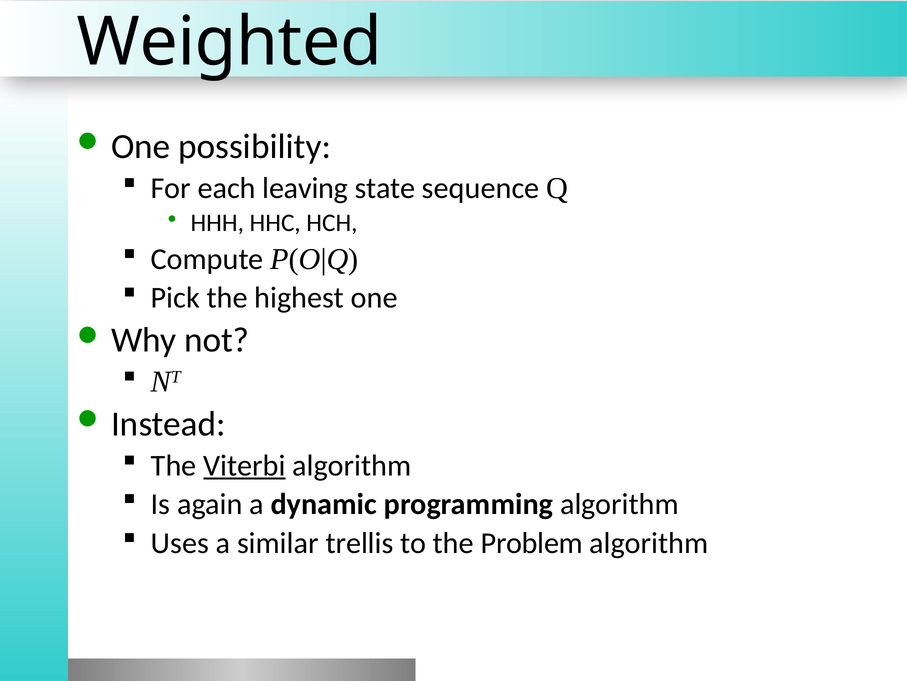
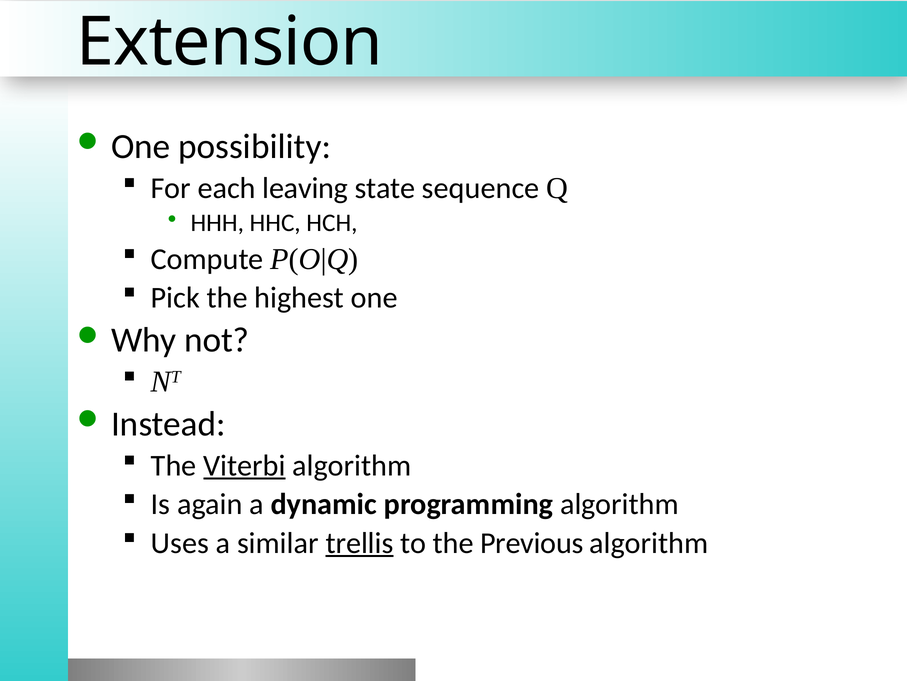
Weighted: Weighted -> Extension
trellis underline: none -> present
Problem: Problem -> Previous
